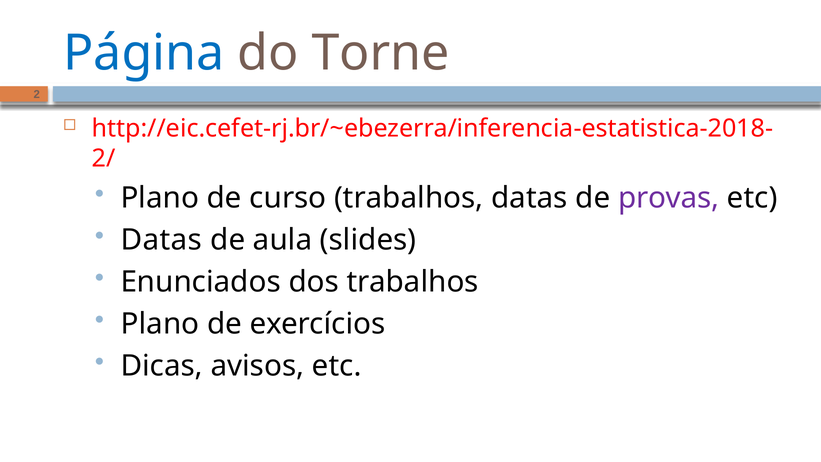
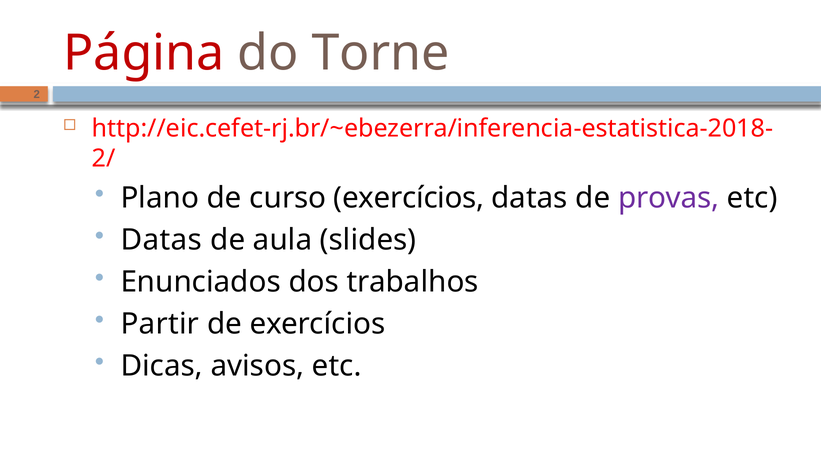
Página colour: blue -> red
curso trabalhos: trabalhos -> exercícios
Plano at (160, 324): Plano -> Partir
